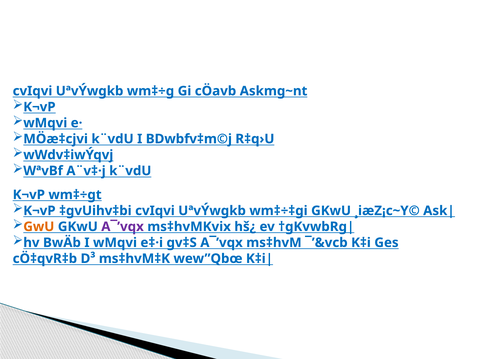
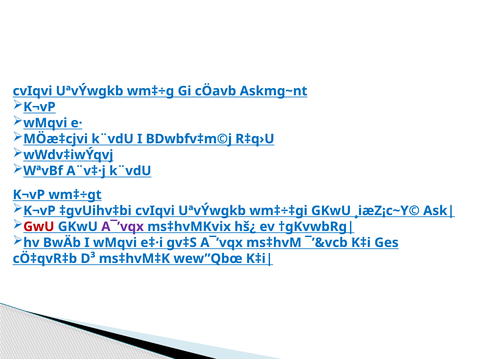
GwU colour: orange -> red
